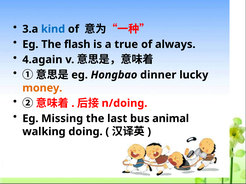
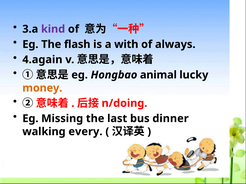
kind colour: blue -> purple
true: true -> with
dinner: dinner -> animal
animal: animal -> dinner
doing: doing -> every
